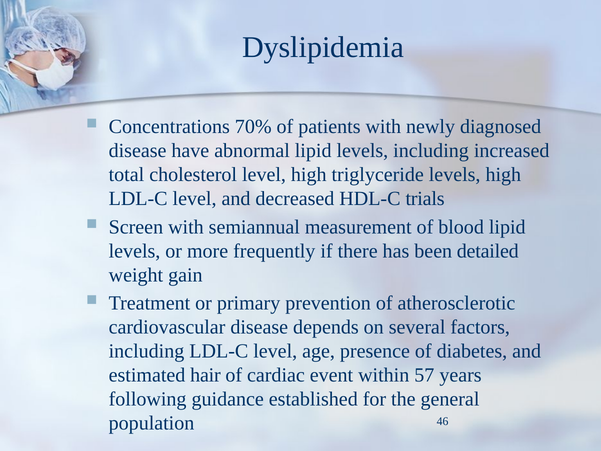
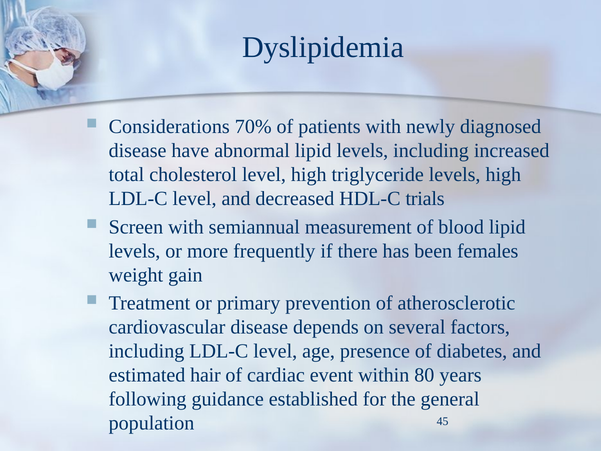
Concentrations: Concentrations -> Considerations
detailed: detailed -> females
57: 57 -> 80
46: 46 -> 45
